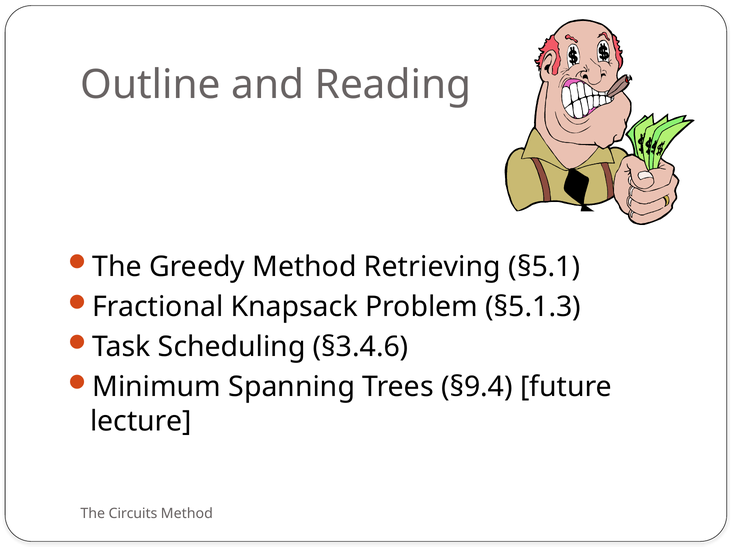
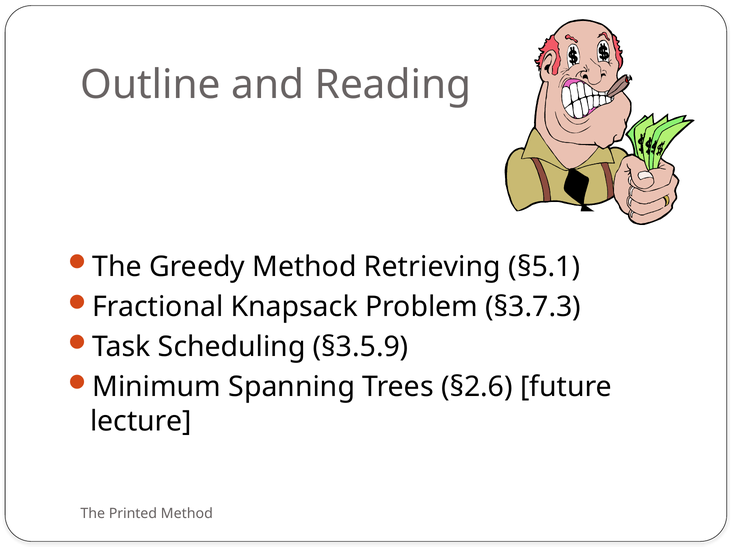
§5.1.3: §5.1.3 -> §3.7.3
§3.4.6: §3.4.6 -> §3.5.9
§9.4: §9.4 -> §2.6
Circuits: Circuits -> Printed
